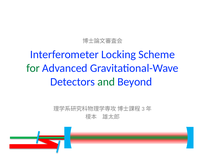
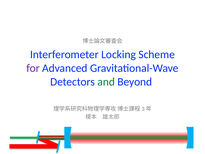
for colour: green -> purple
